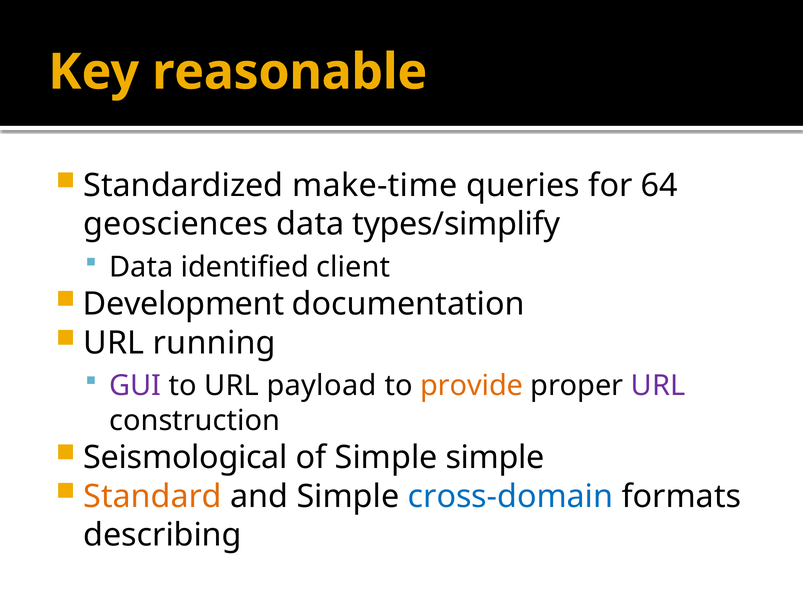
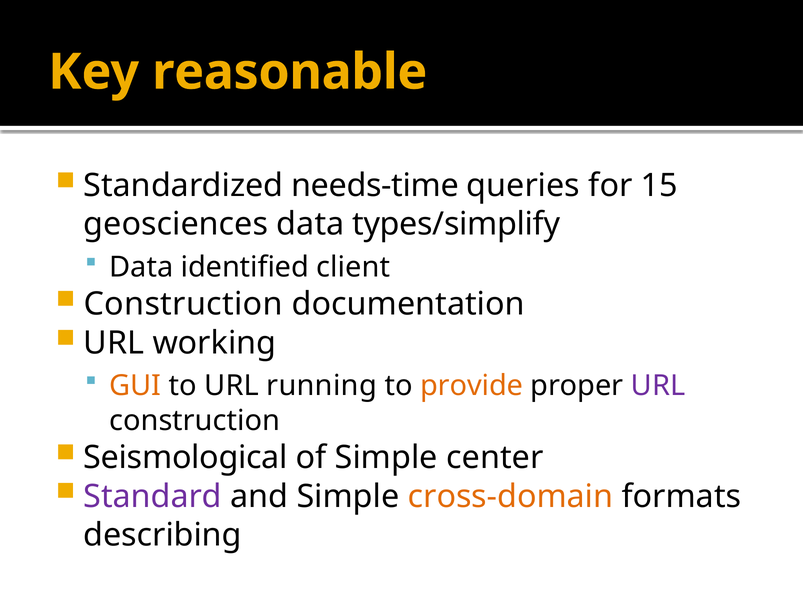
make-time: make-time -> needs-time
64: 64 -> 15
Development at (184, 304): Development -> Construction
running: running -> working
GUI colour: purple -> orange
payload: payload -> running
Simple simple: simple -> center
Standard colour: orange -> purple
cross-domain colour: blue -> orange
